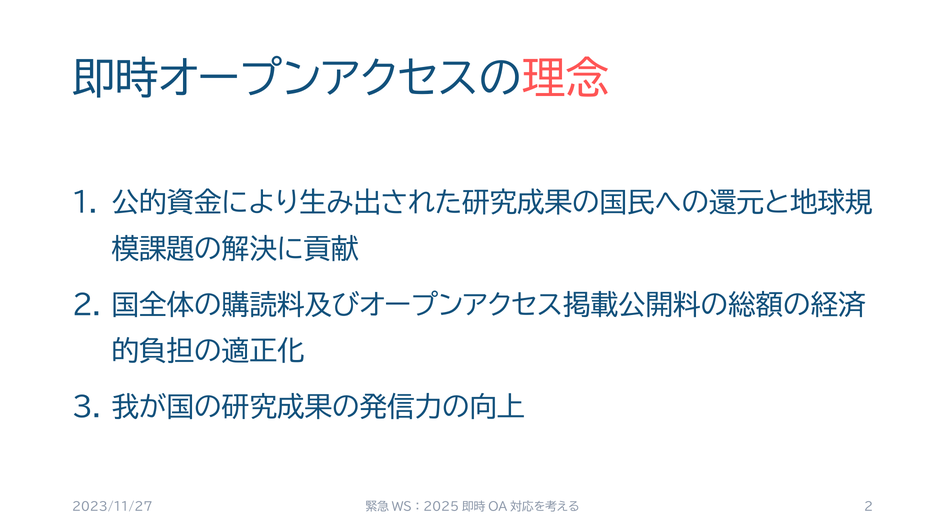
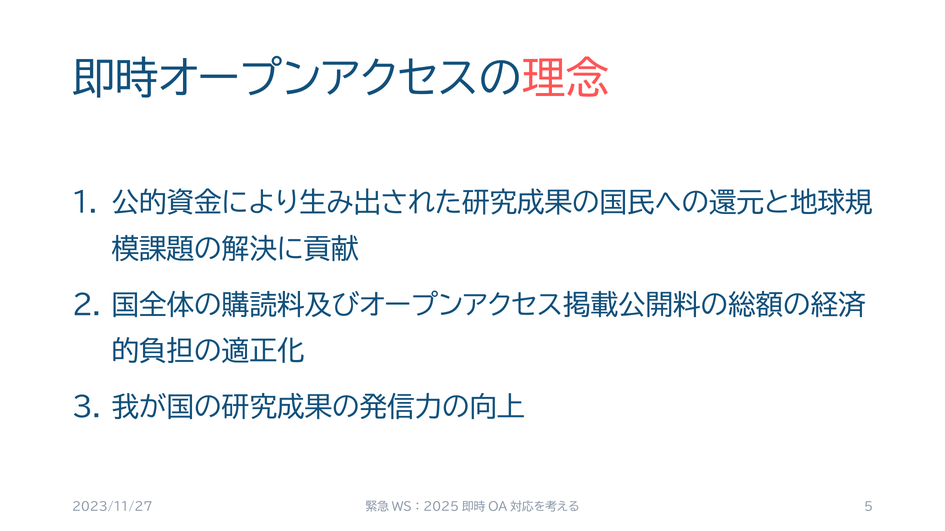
2 at (869, 508): 2 -> 5
